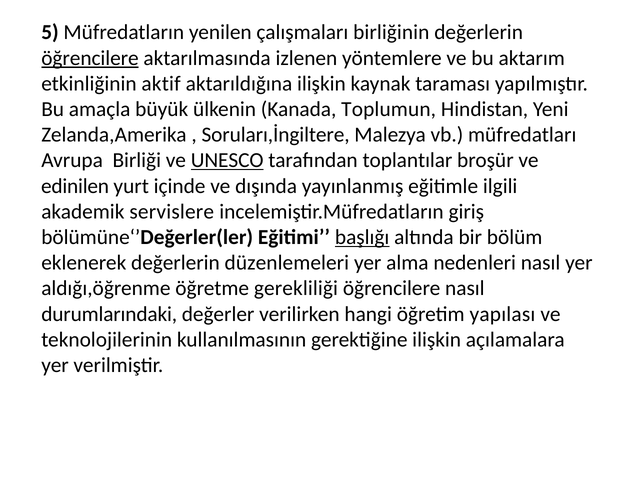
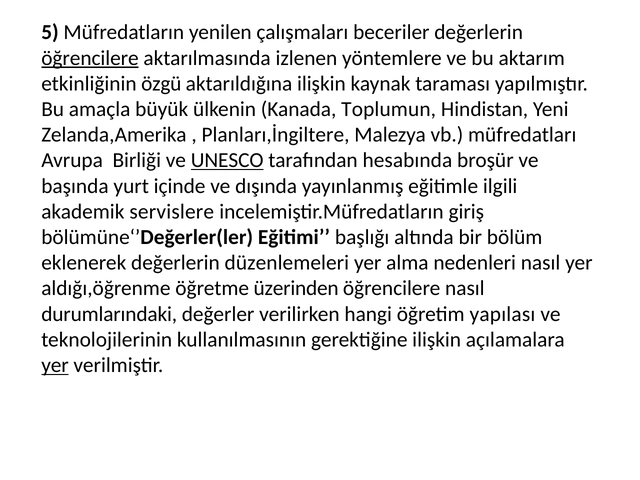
birliğinin: birliğinin -> beceriler
aktif: aktif -> özgü
Soruları,İngiltere: Soruları,İngiltere -> Planları,İngiltere
toplantılar: toplantılar -> hesabında
edinilen: edinilen -> başında
başlığı underline: present -> none
gerekliliği: gerekliliği -> üzerinden
yer at (55, 365) underline: none -> present
